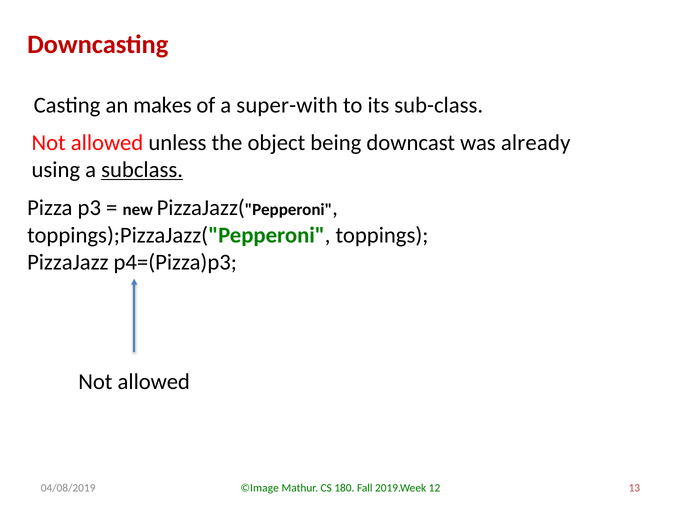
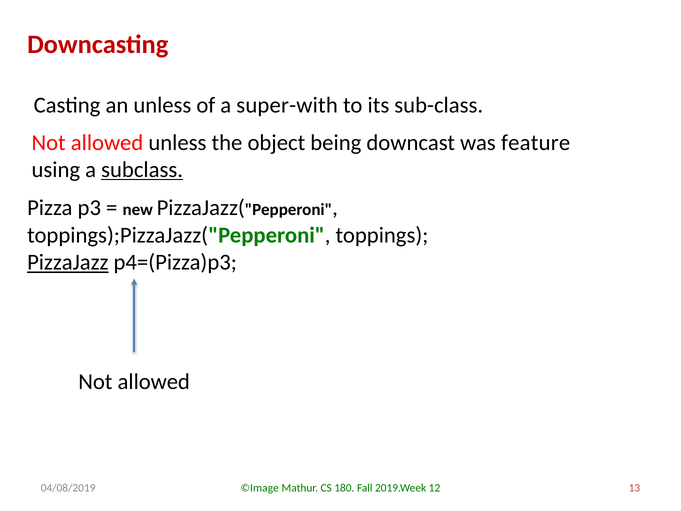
an makes: makes -> unless
already: already -> feature
PizzaJazz underline: none -> present
